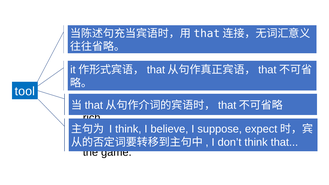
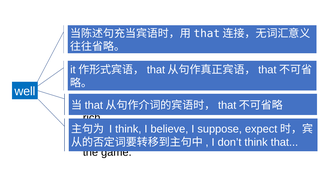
tool: tool -> well
